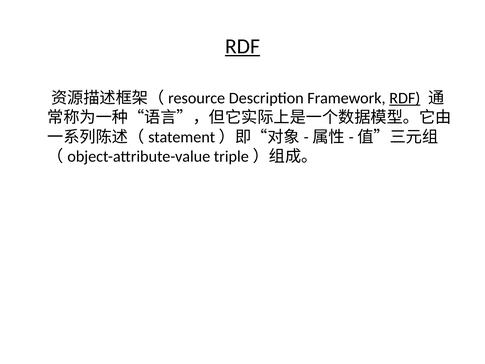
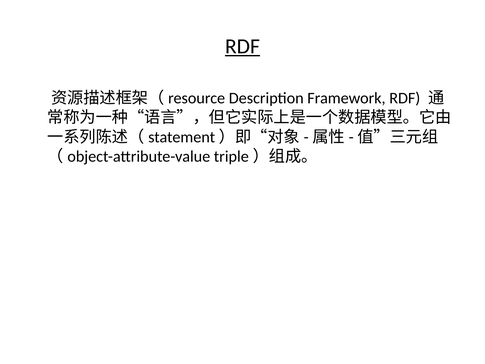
RDF at (405, 98) underline: present -> none
